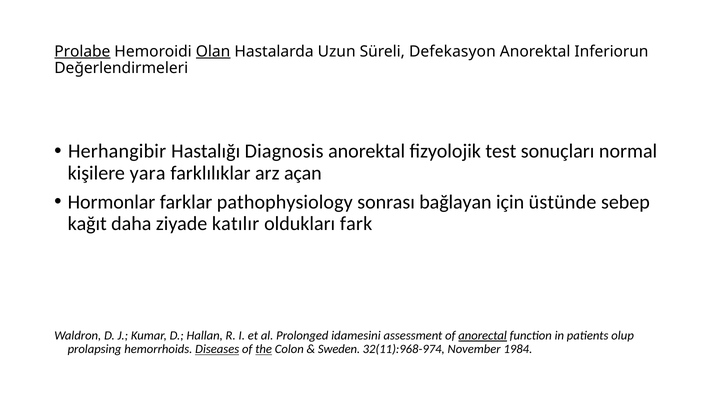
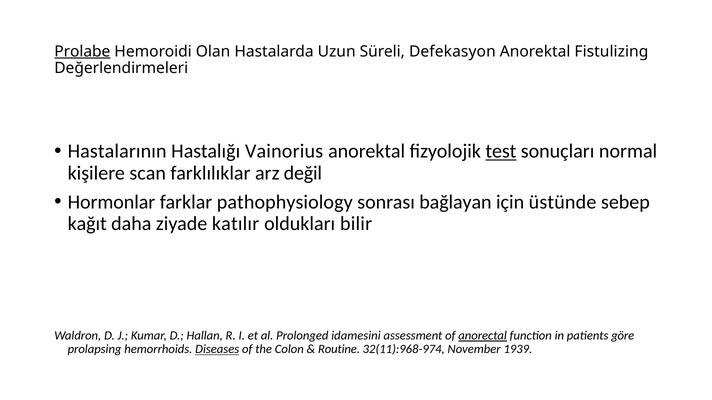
Olan underline: present -> none
Inferiorun: Inferiorun -> Fistulizing
Herhangibir: Herhangibir -> Hastalarının
Diagnosis: Diagnosis -> Vainorius
test underline: none -> present
yara: yara -> scan
açan: açan -> değil
fark: fark -> bilir
olup: olup -> göre
the underline: present -> none
Sweden: Sweden -> Routine
1984: 1984 -> 1939
